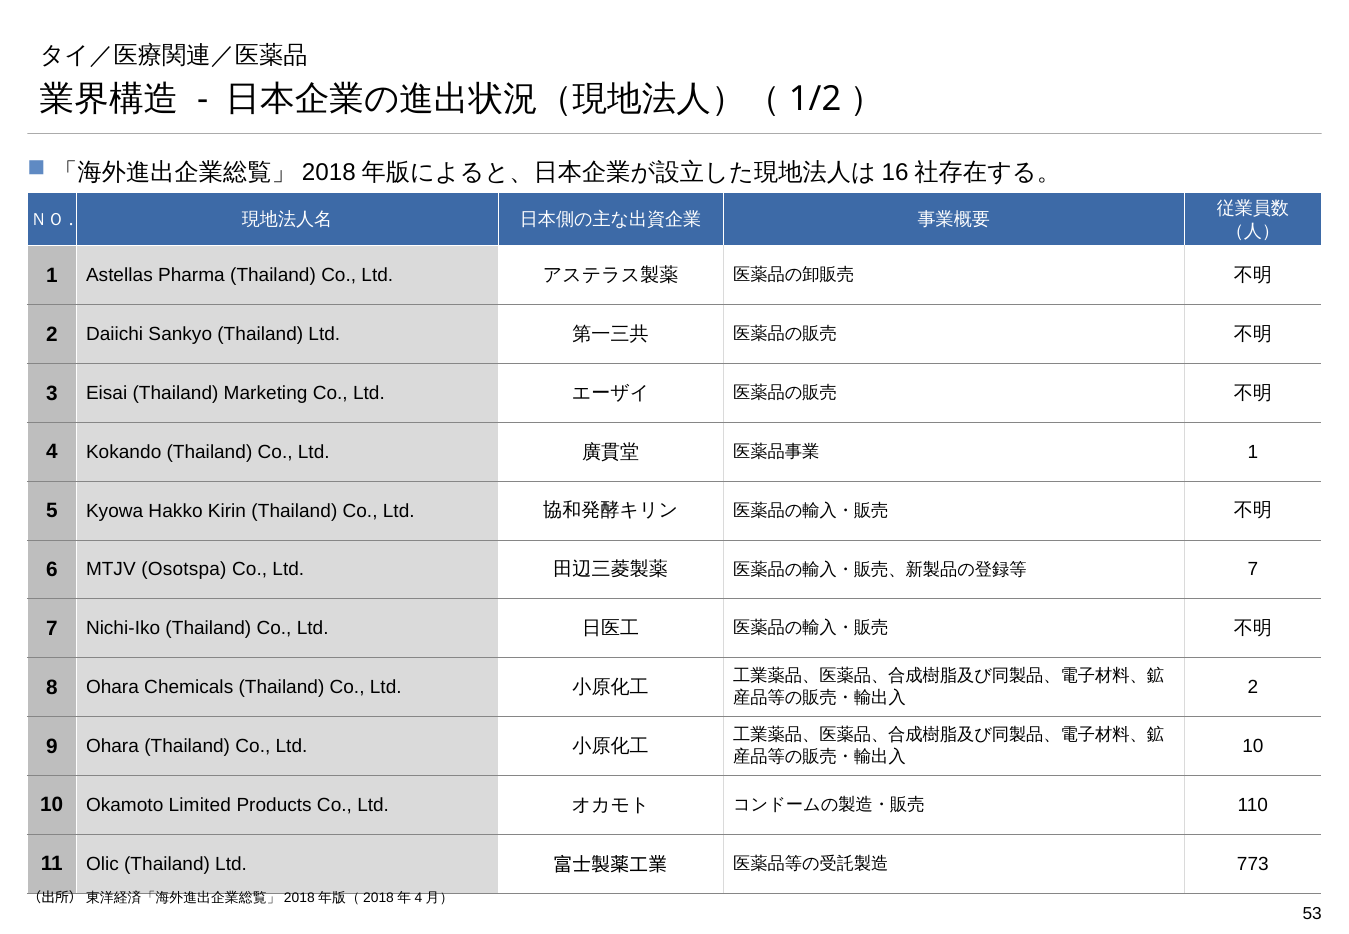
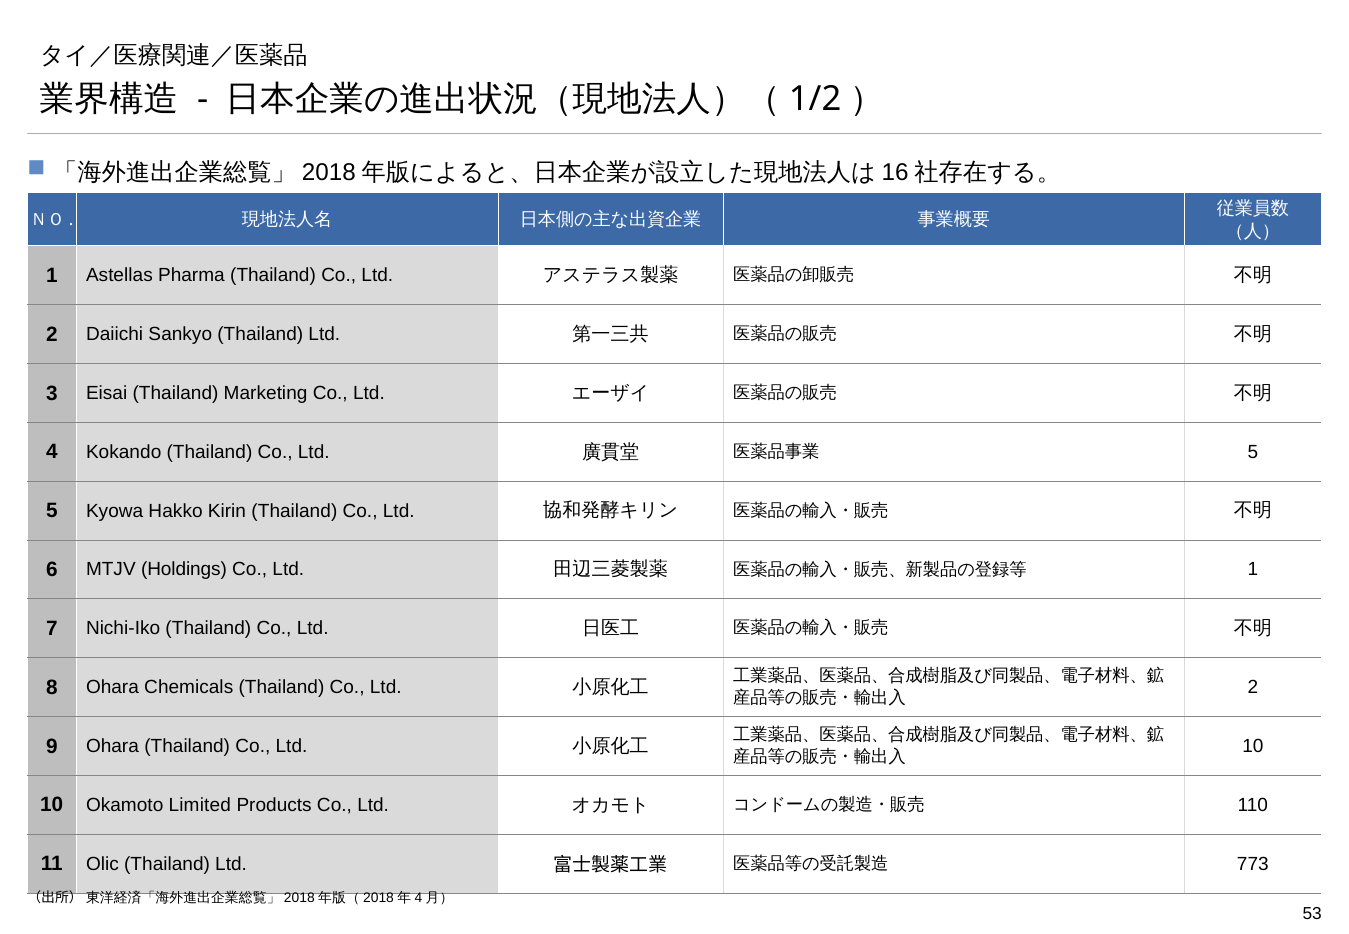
1 at (1253, 452): 1 -> 5
Osotspa: Osotspa -> Holdings
7 at (1253, 570): 7 -> 1
